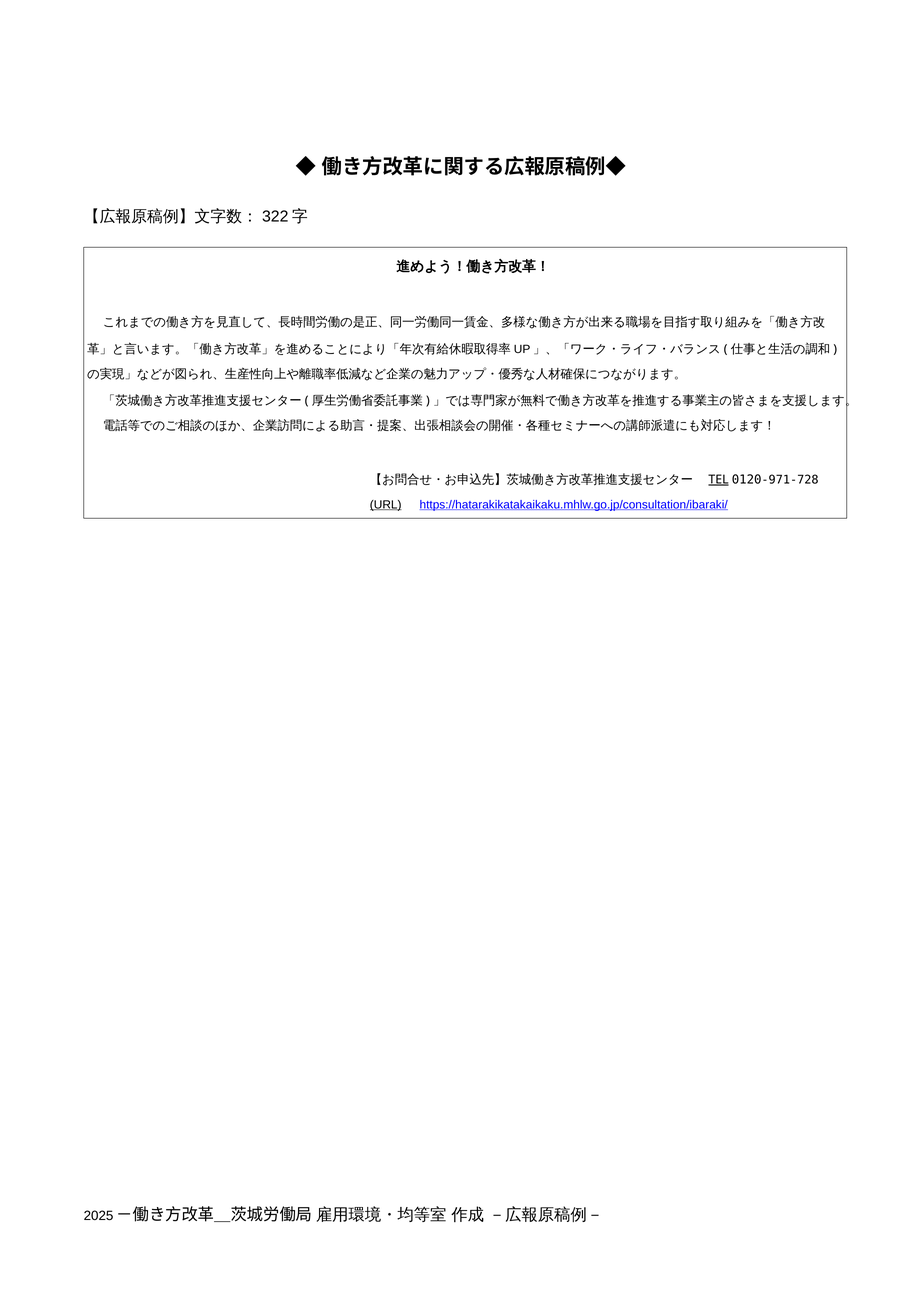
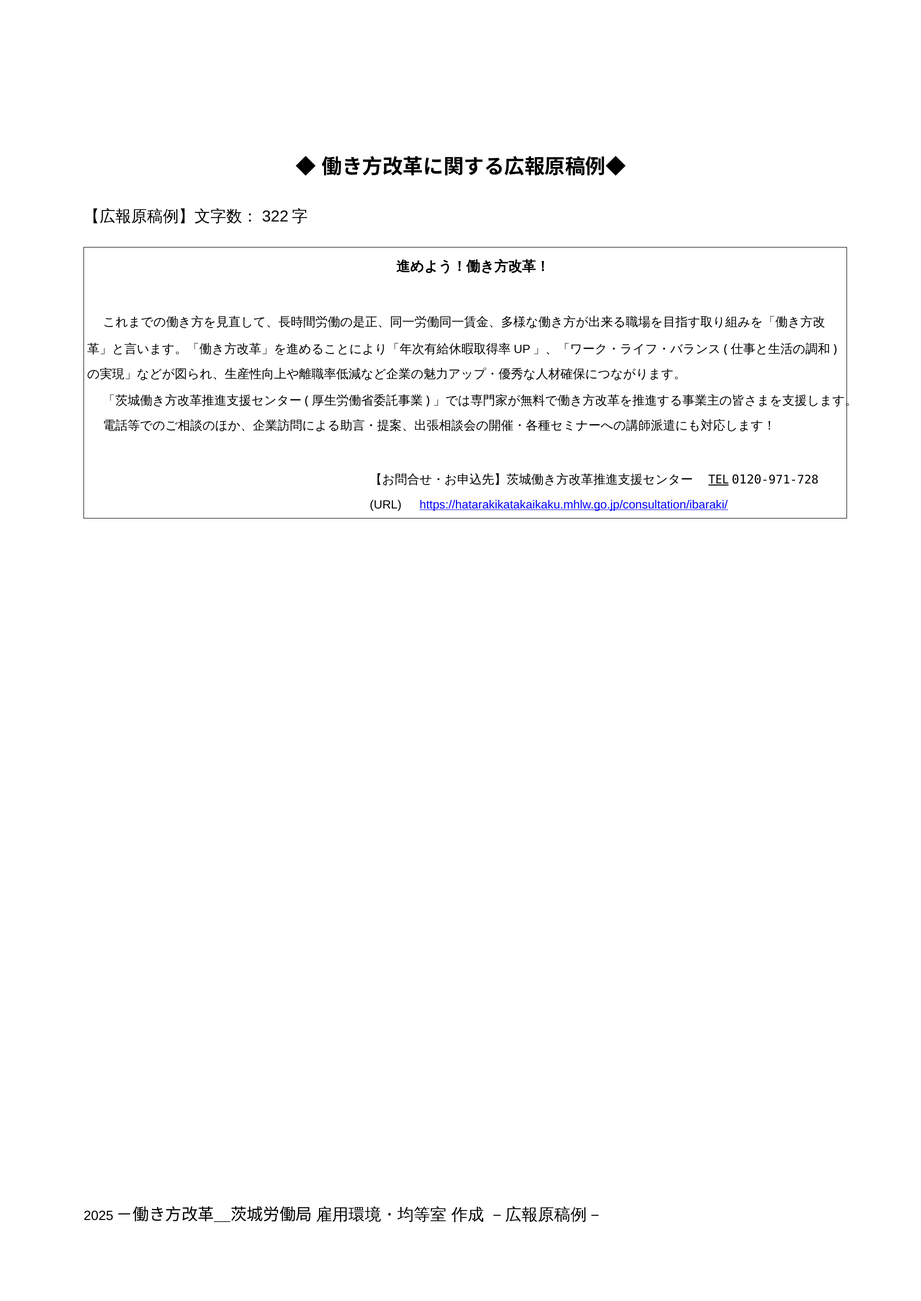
URL underline: present -> none
